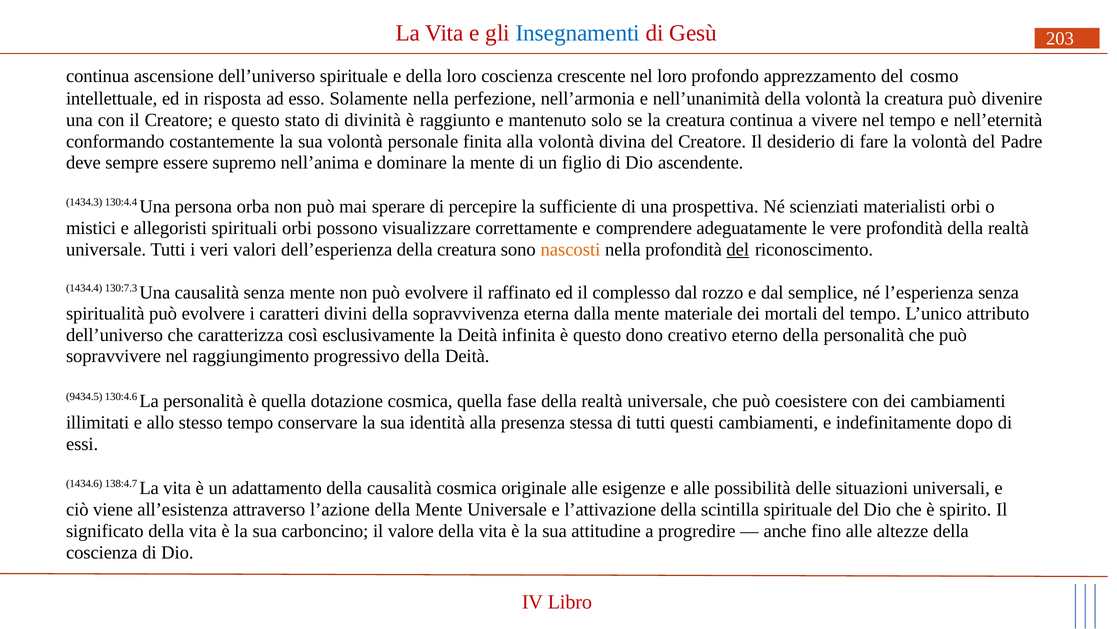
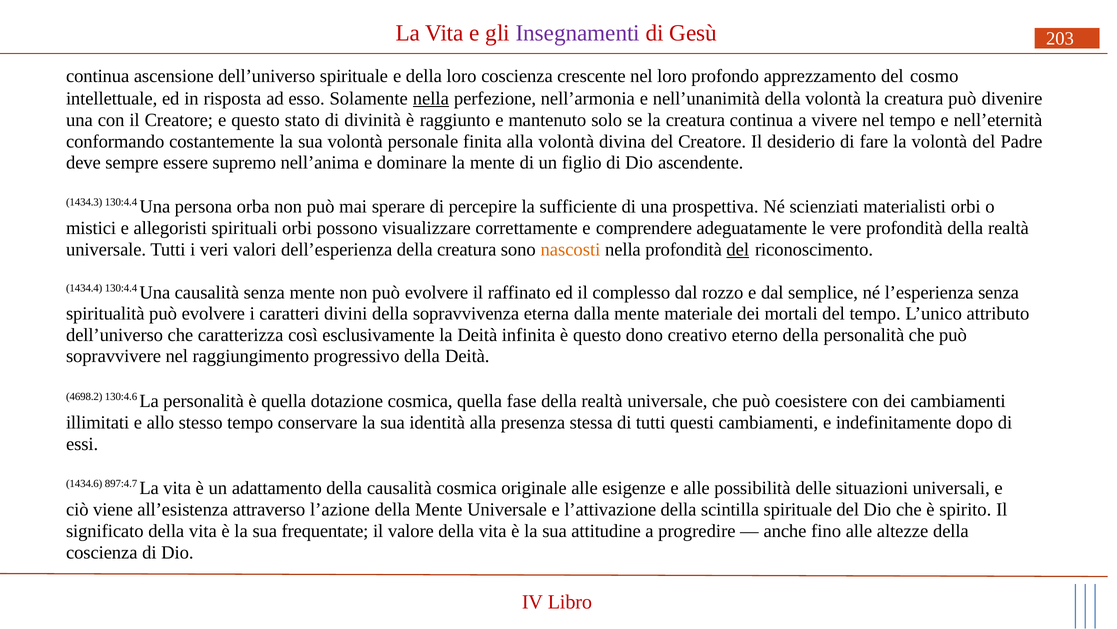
Insegnamenti colour: blue -> purple
nella at (431, 99) underline: none -> present
1434.4 130:7.3: 130:7.3 -> 130:4.4
9434.5: 9434.5 -> 4698.2
138:4.7: 138:4.7 -> 897:4.7
carboncino: carboncino -> frequentate
